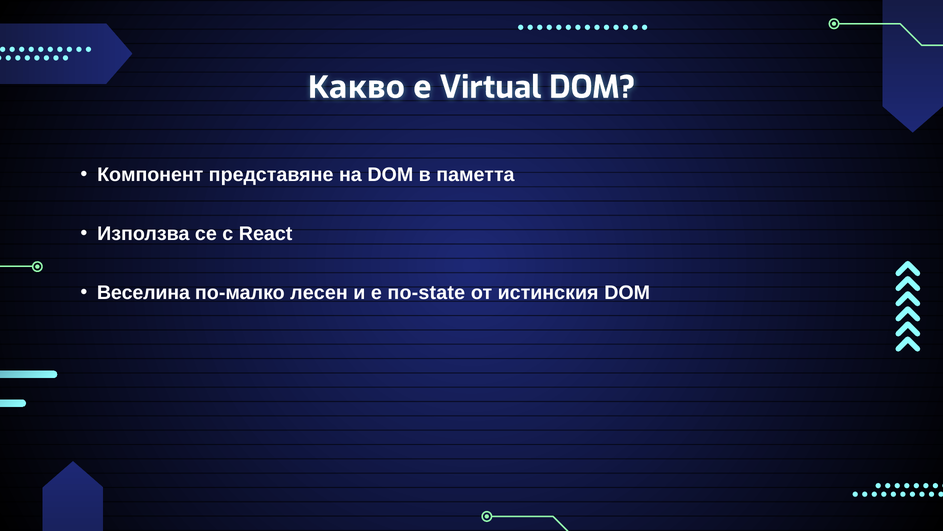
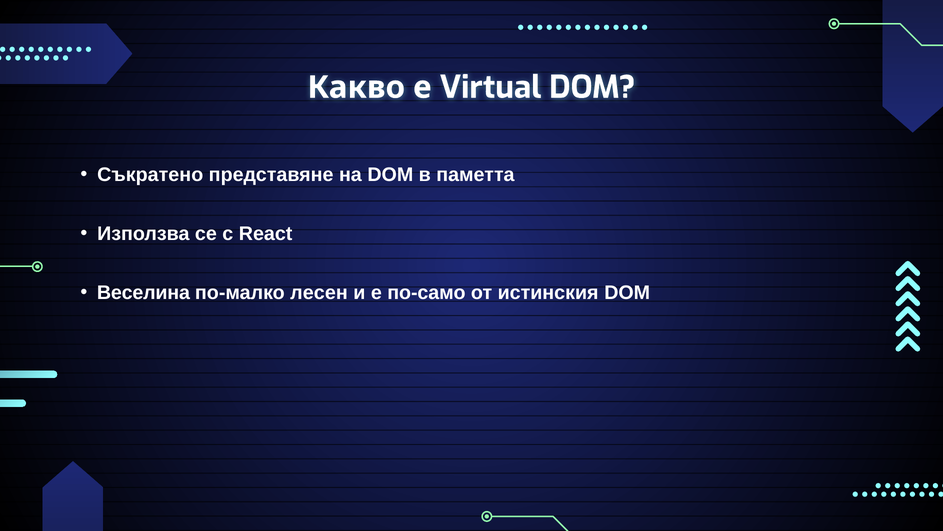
Компонент: Компонент -> Съкратено
по-state: по-state -> по-само
